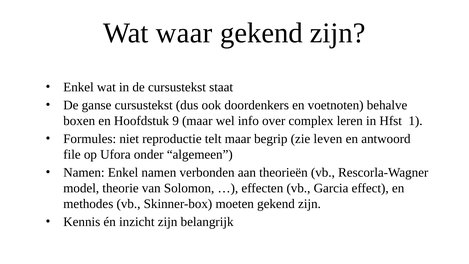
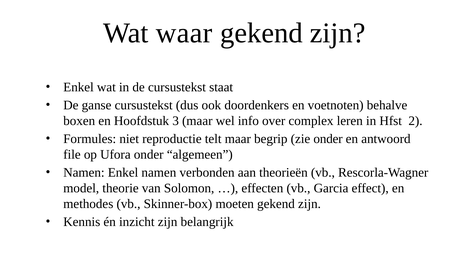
9: 9 -> 3
1: 1 -> 2
zie leven: leven -> onder
